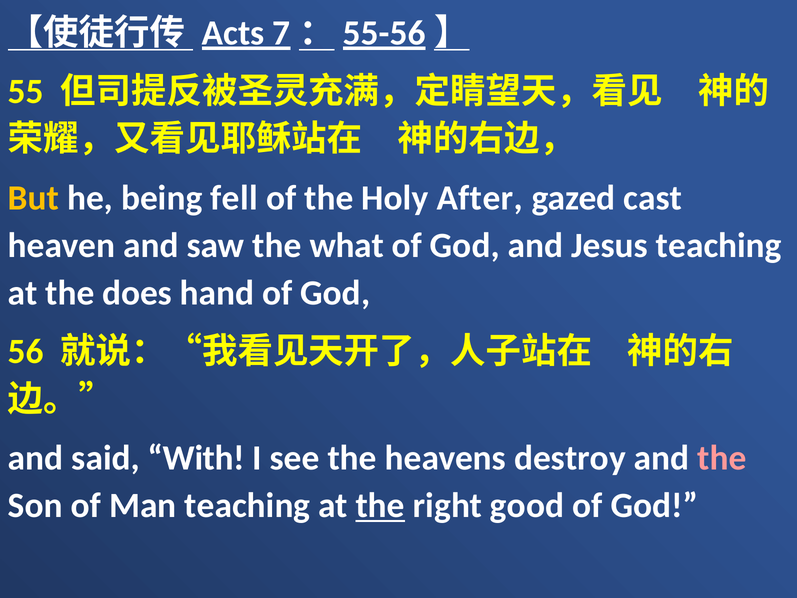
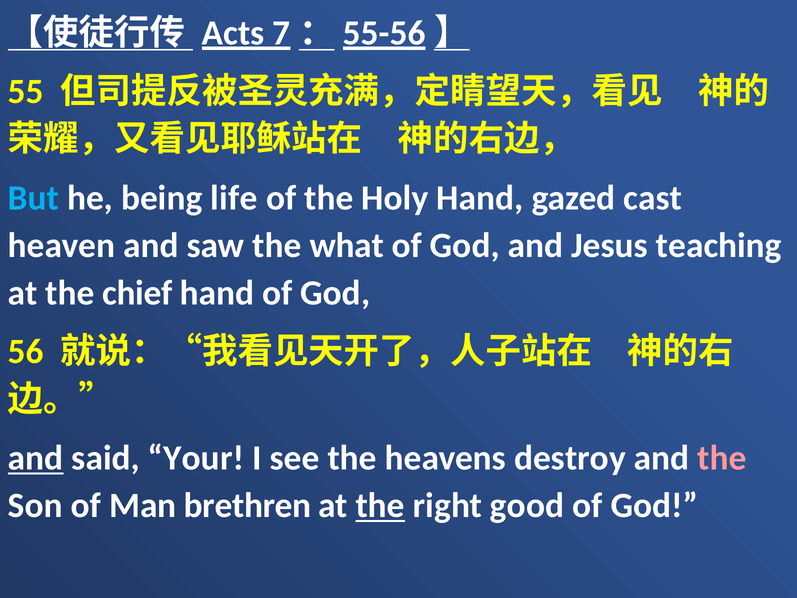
But colour: yellow -> light blue
fell: fell -> life
Holy After: After -> Hand
does: does -> chief
and at (36, 458) underline: none -> present
With: With -> Your
Man teaching: teaching -> brethren
